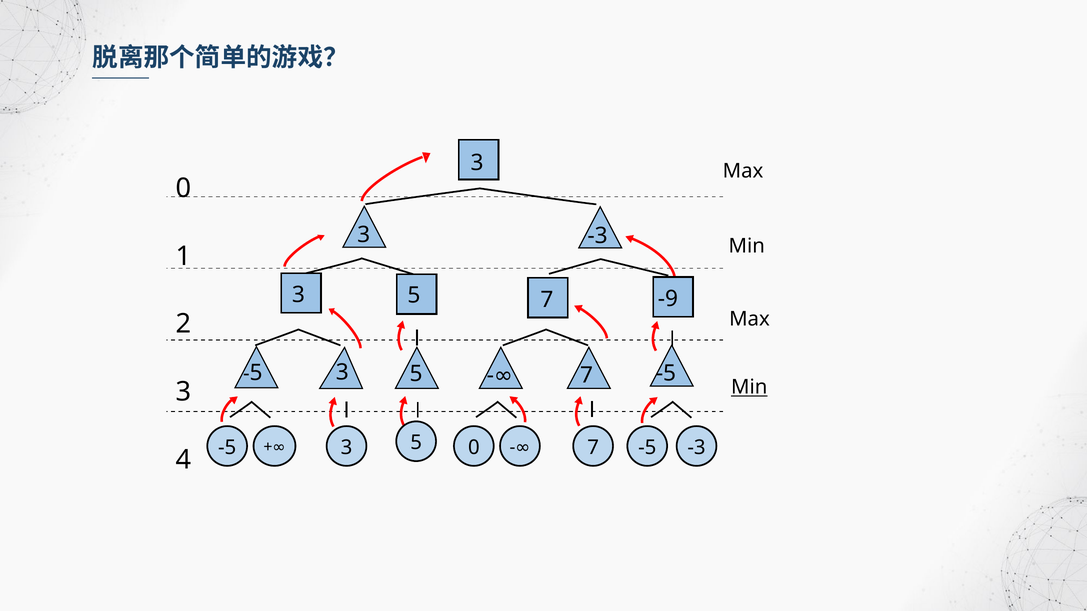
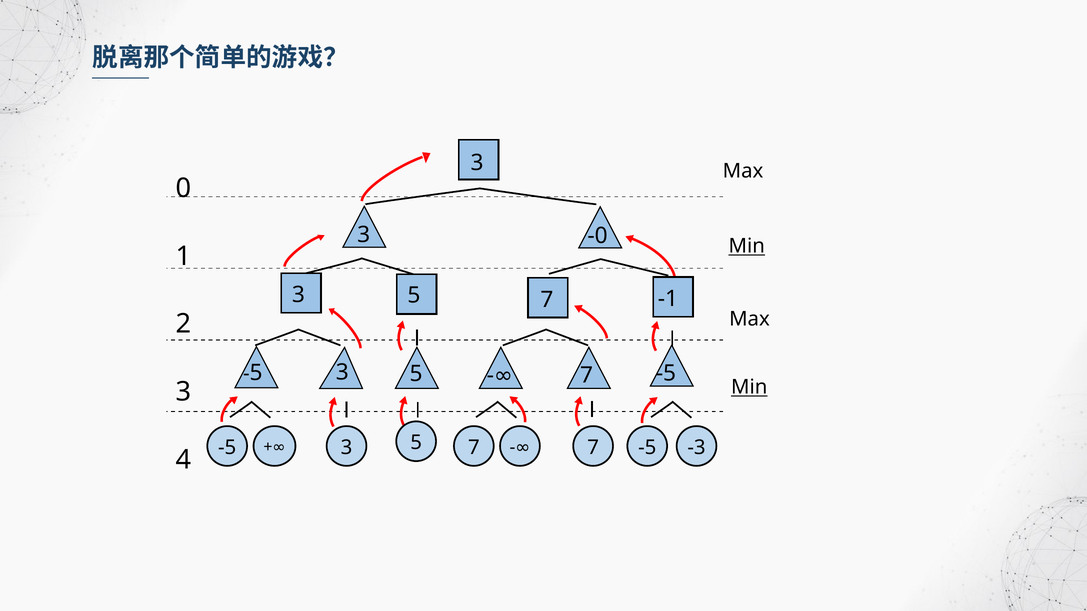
-3 at (598, 236): -3 -> -0
Min at (747, 246) underline: none -> present
-9: -9 -> -1
0 at (474, 448): 0 -> 7
